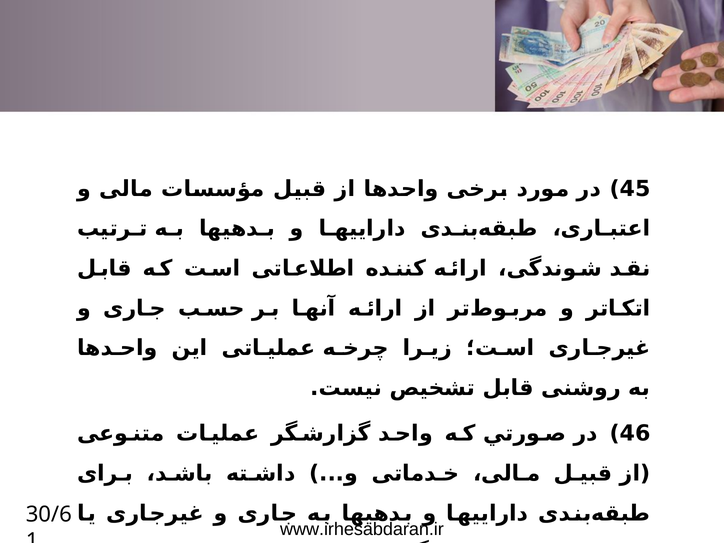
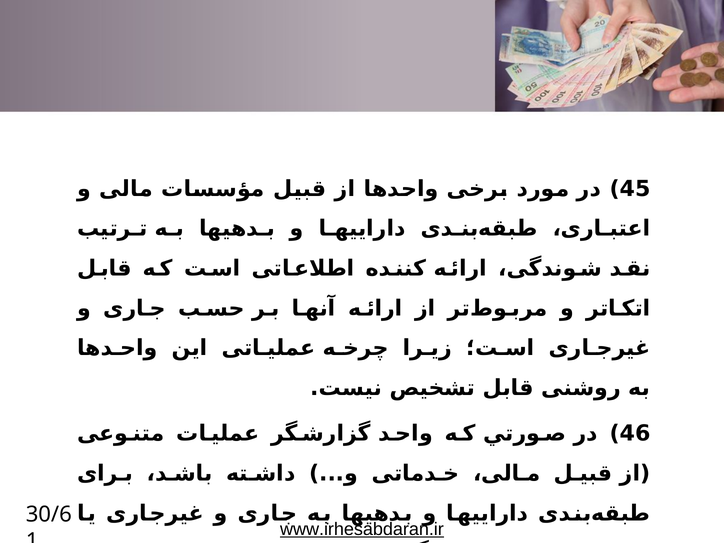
www.irhesabdaran.ir underline: none -> present
